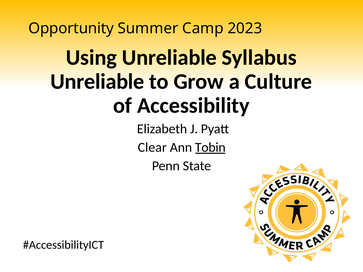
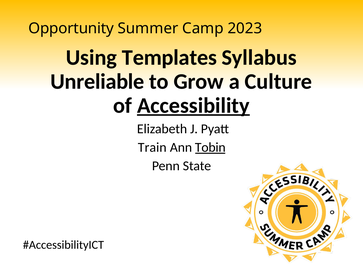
Using Unreliable: Unreliable -> Templates
Accessibility underline: none -> present
Clear: Clear -> Train
